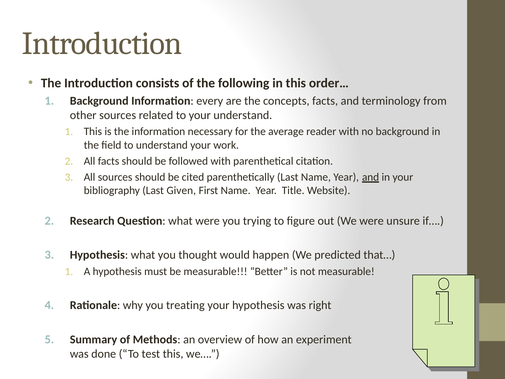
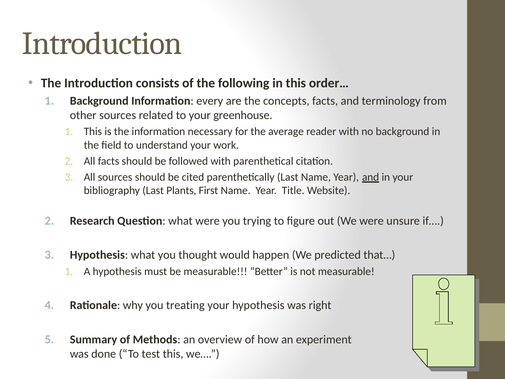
your understand: understand -> greenhouse
Given: Given -> Plants
